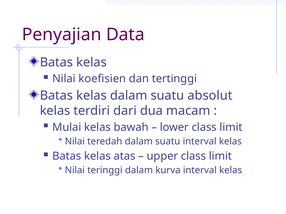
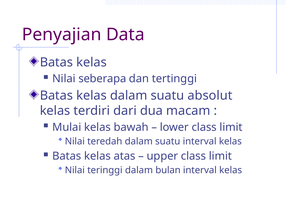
koefisien: koefisien -> seberapa
kurva: kurva -> bulan
